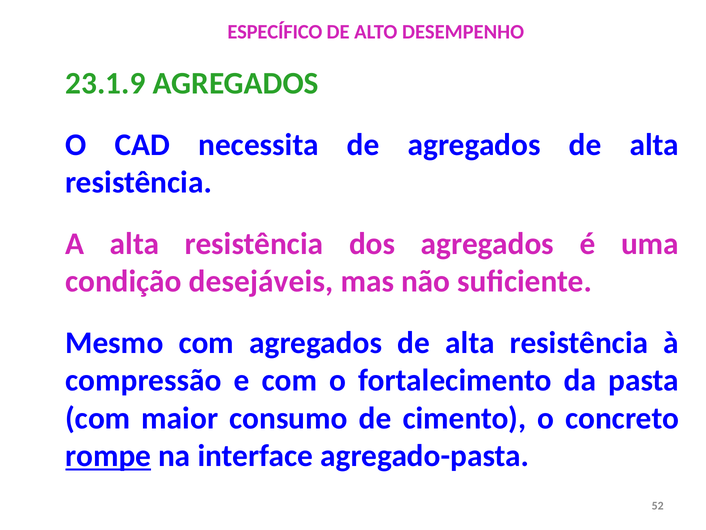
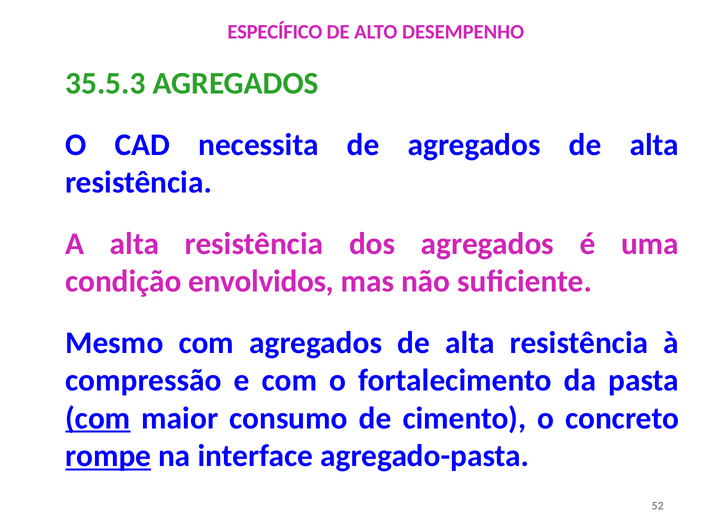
23.1.9: 23.1.9 -> 35.5.3
desejáveis: desejáveis -> envolvidos
com at (98, 418) underline: none -> present
